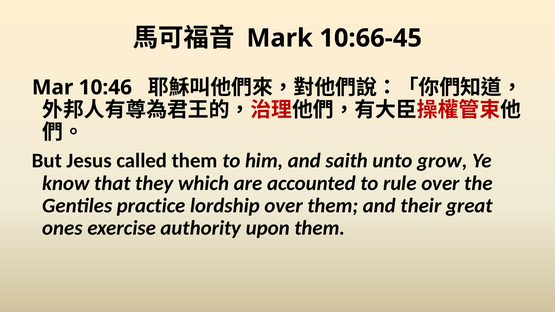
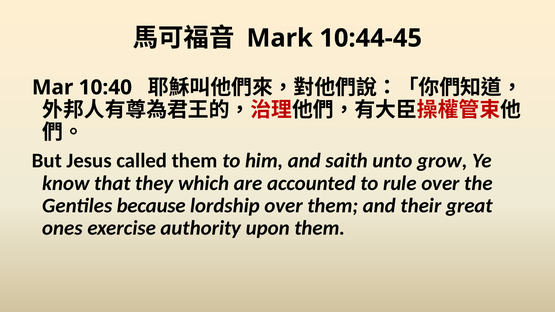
10:66-45: 10:66-45 -> 10:44-45
10:46: 10:46 -> 10:40
practice: practice -> because
